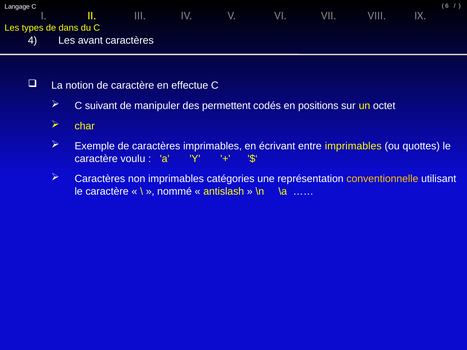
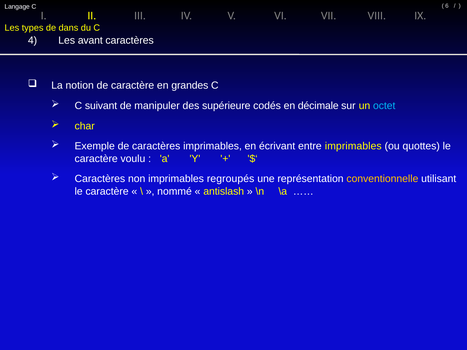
effectue: effectue -> grandes
permettent: permettent -> supérieure
positions: positions -> décimale
octet colour: white -> light blue
catégories: catégories -> regroupés
